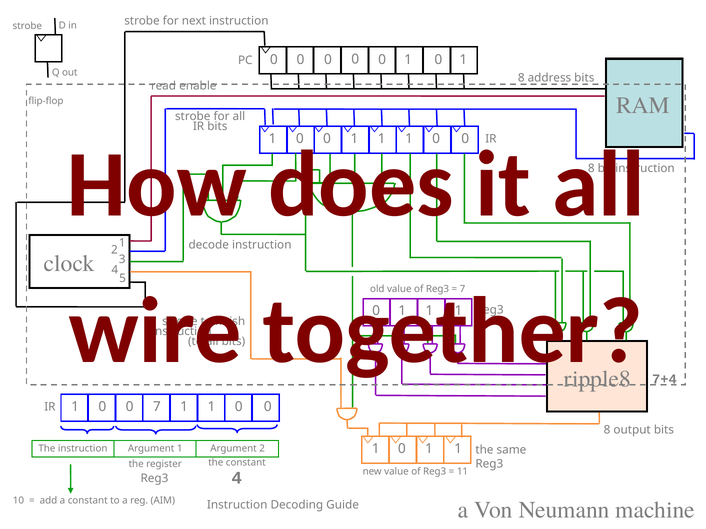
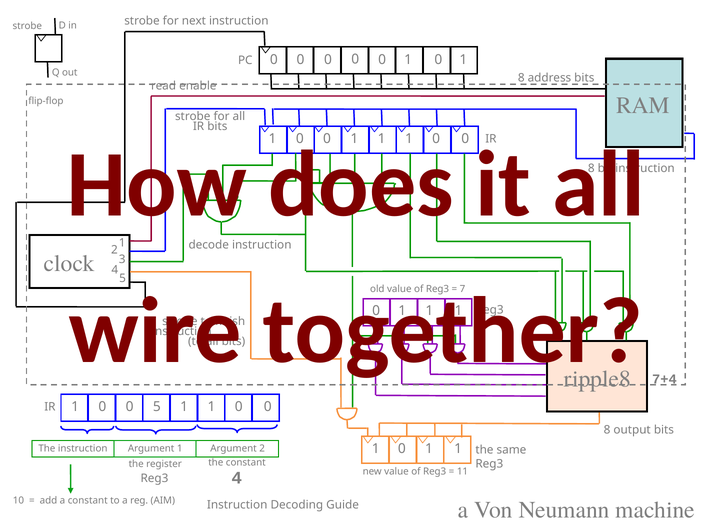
0 7: 7 -> 5
